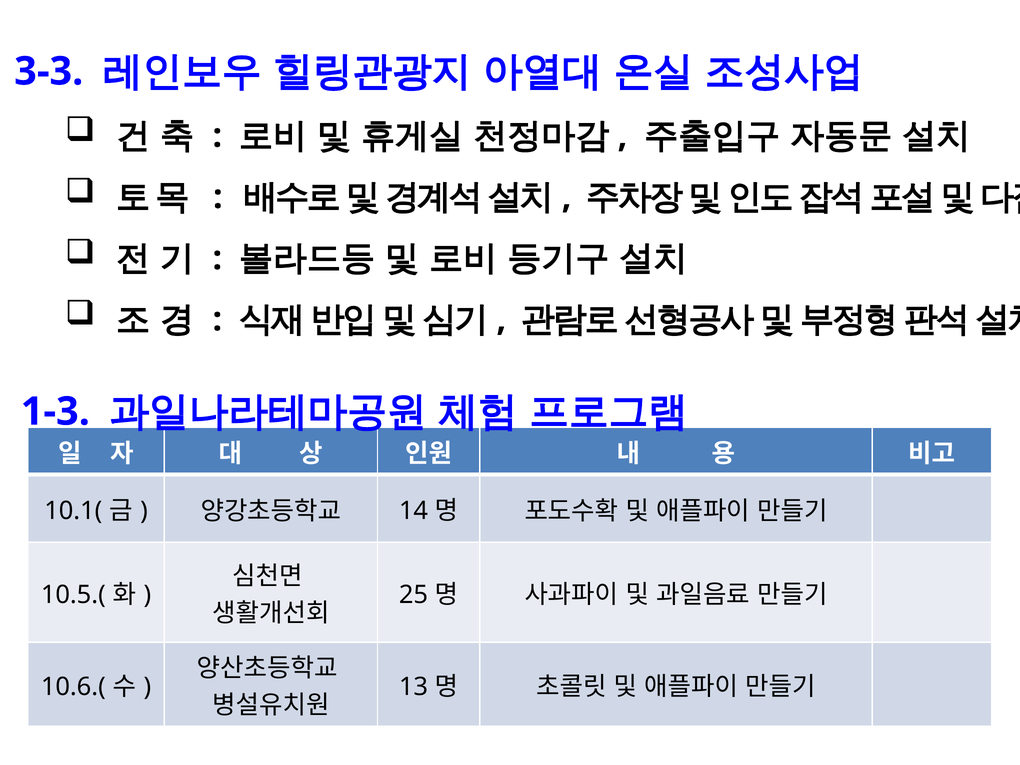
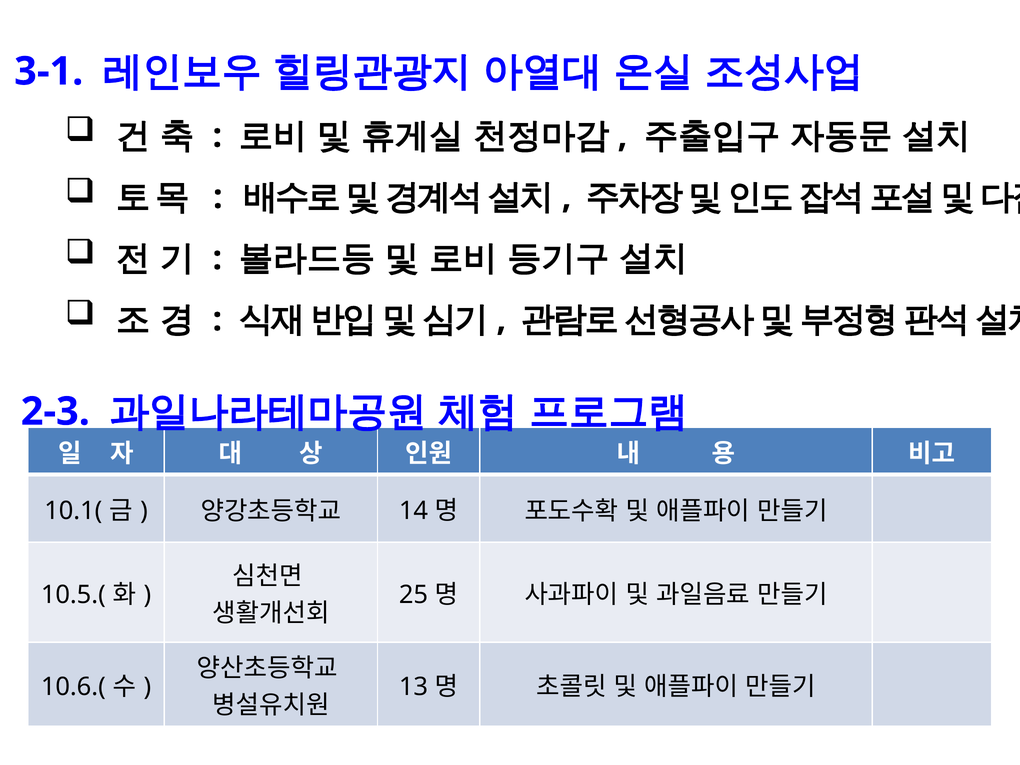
3-3: 3-3 -> 3-1
1-3: 1-3 -> 2-3
